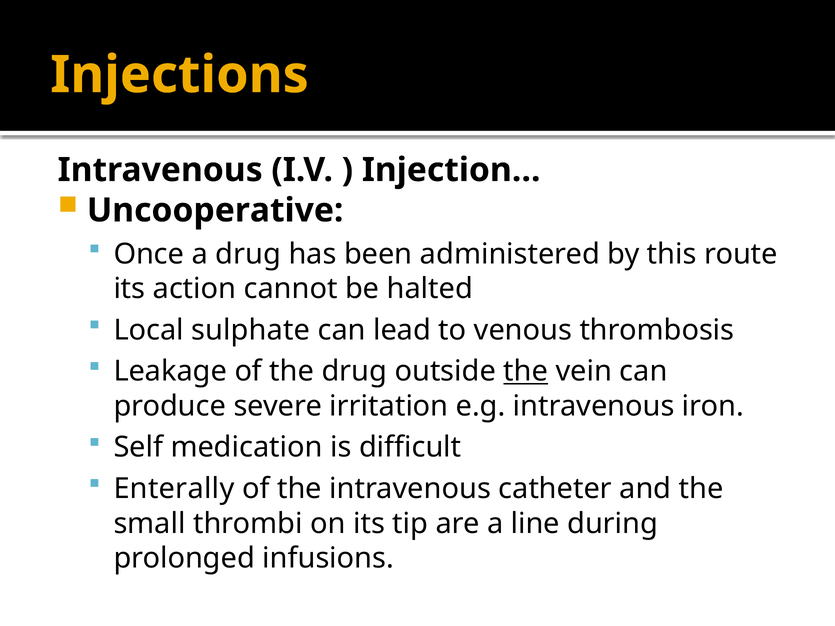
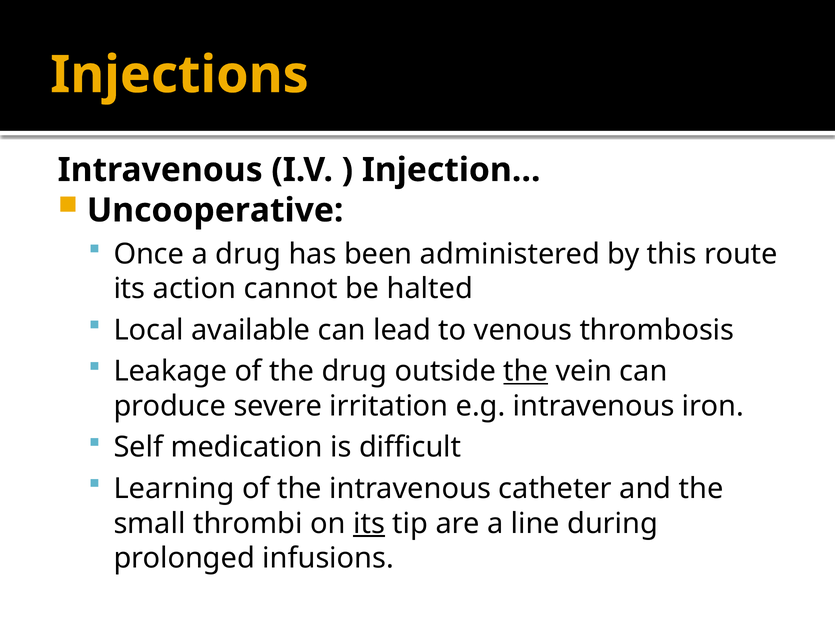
sulphate: sulphate -> available
Enterally: Enterally -> Learning
its at (369, 524) underline: none -> present
